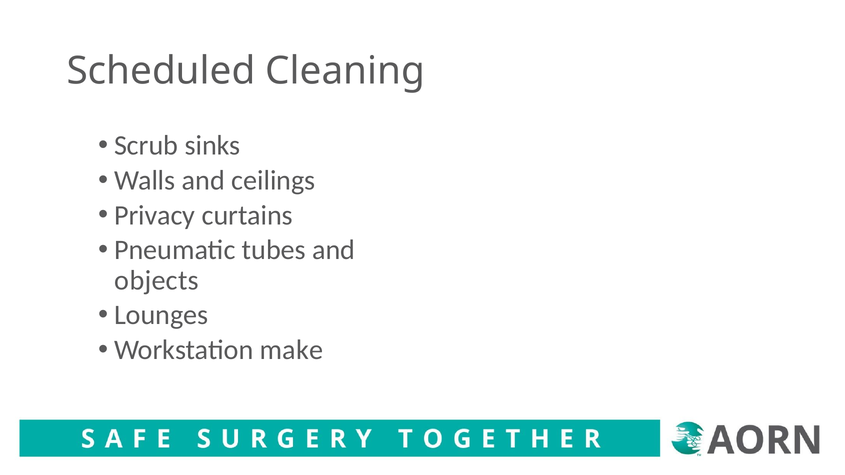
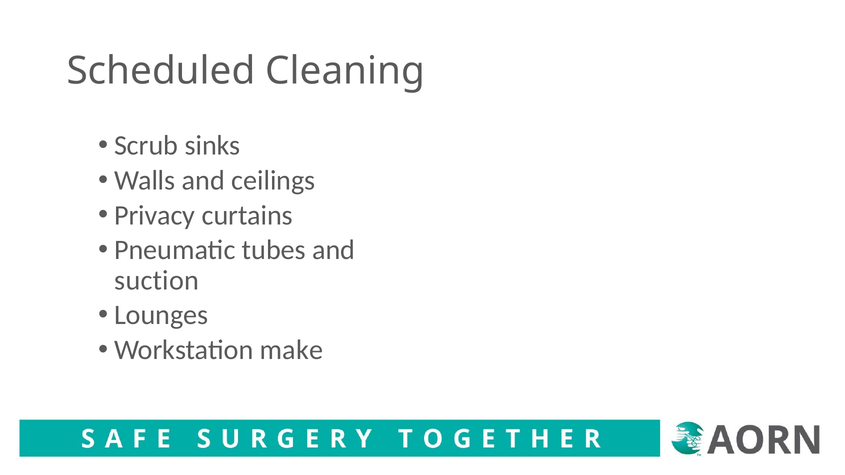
objects: objects -> suction
